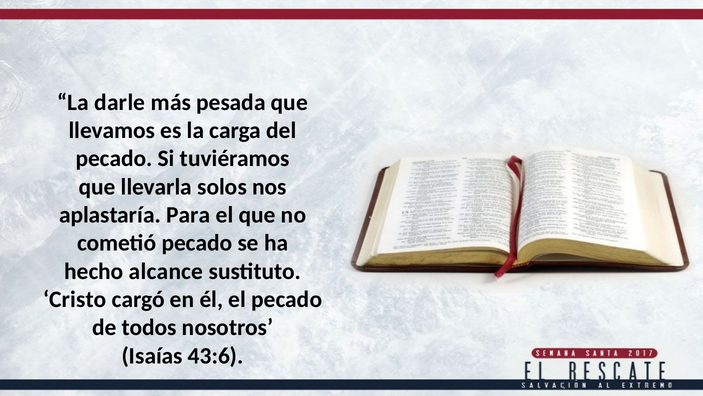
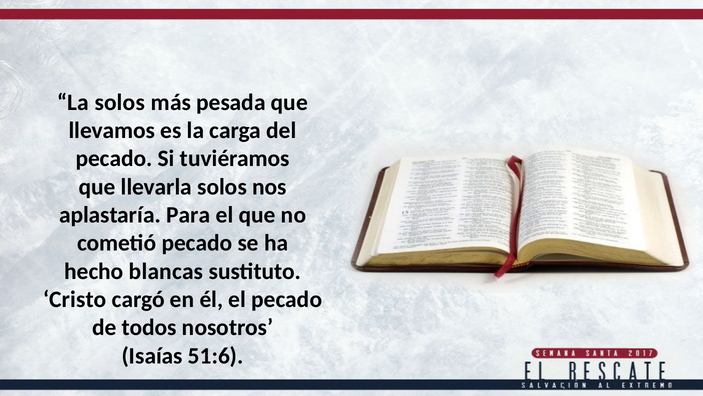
La darle: darle -> solos
alcance: alcance -> blancas
43:6: 43:6 -> 51:6
